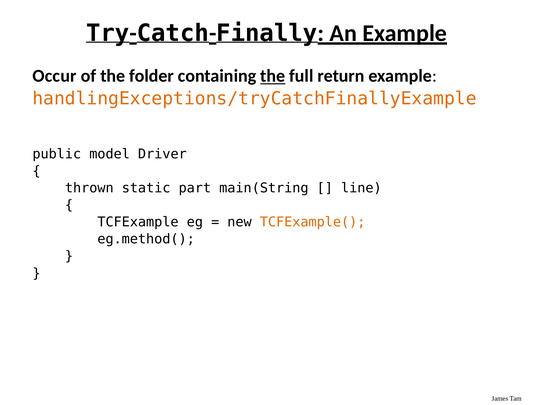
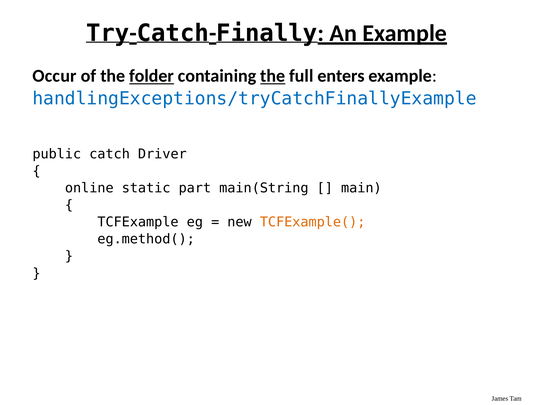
folder underline: none -> present
return: return -> enters
handlingExceptions/tryCatchFinallyExample colour: orange -> blue
model: model -> catch
thrown: thrown -> online
line: line -> main
